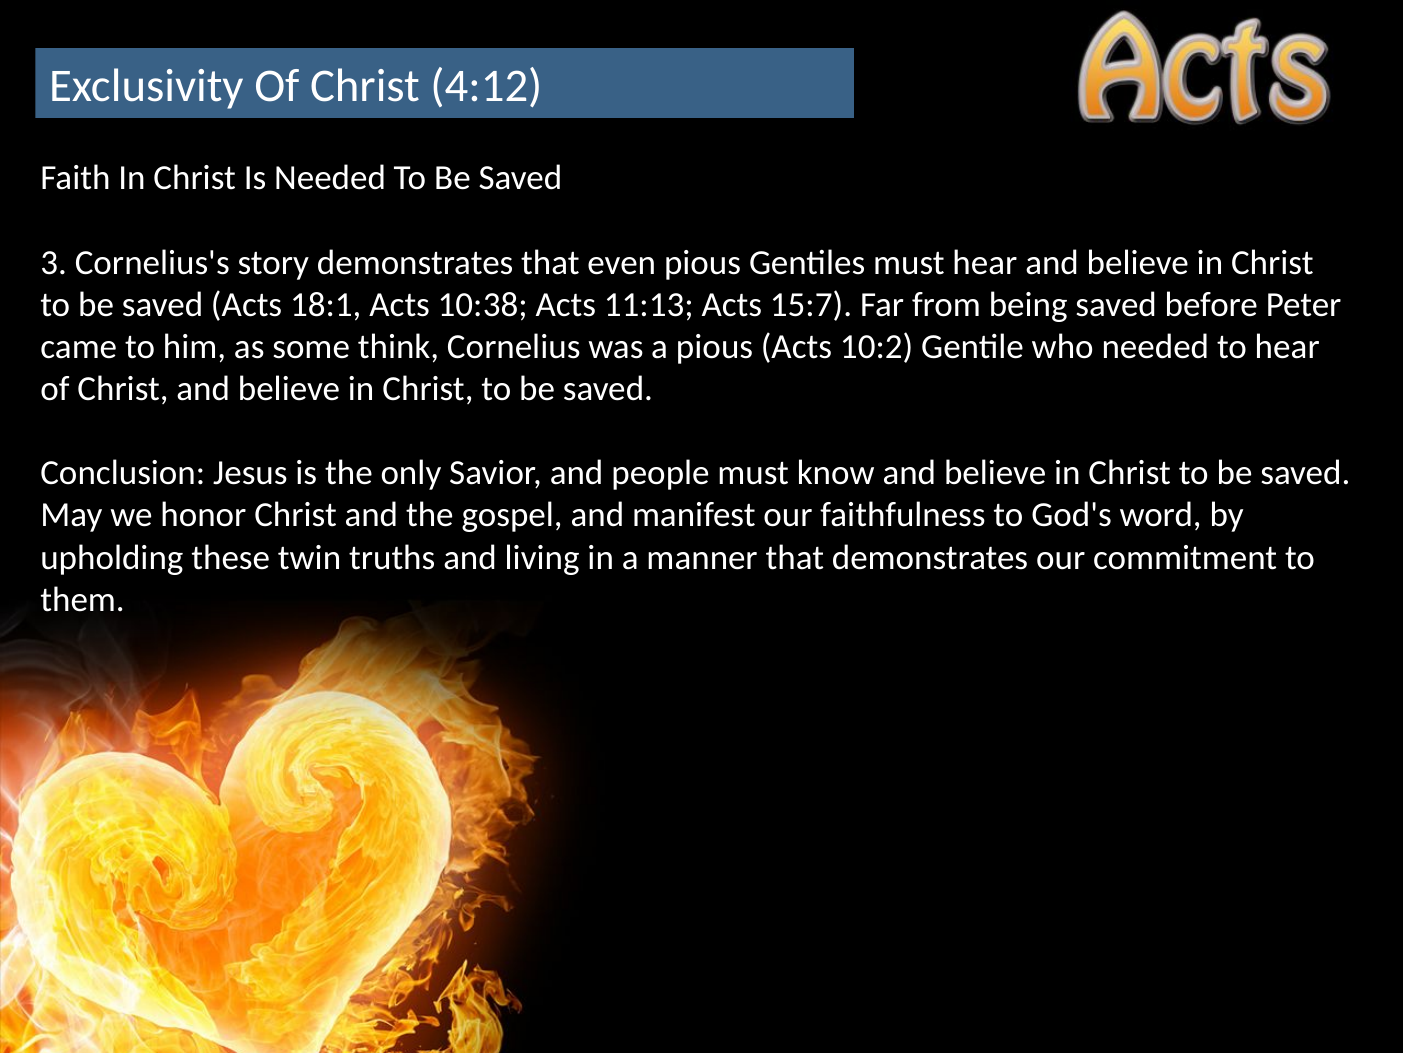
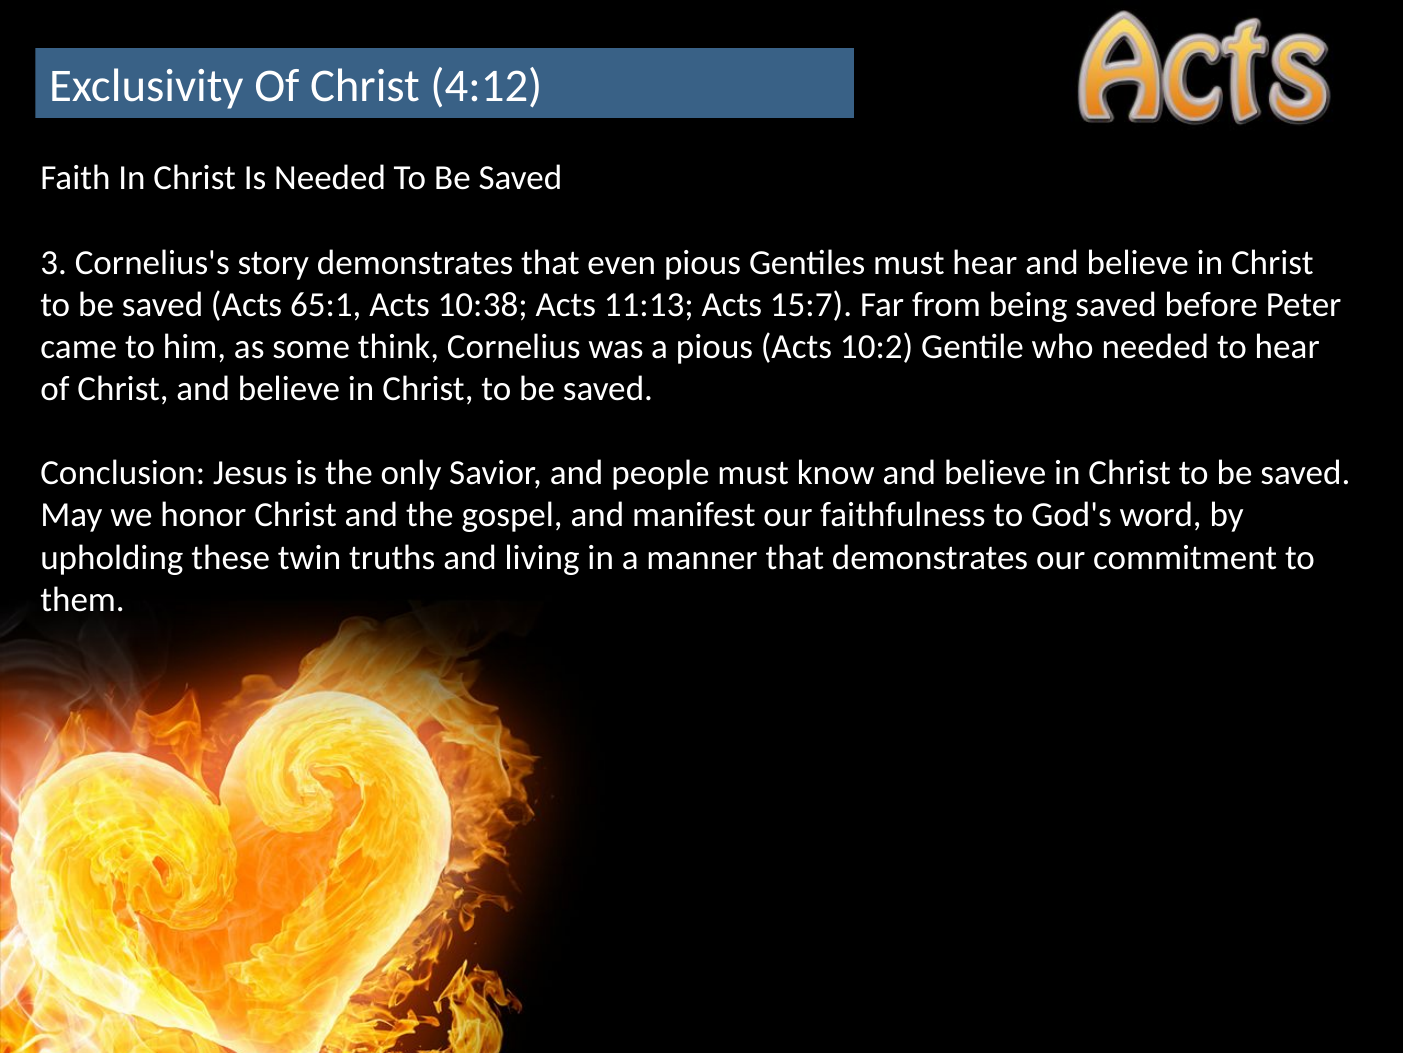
18:1: 18:1 -> 65:1
